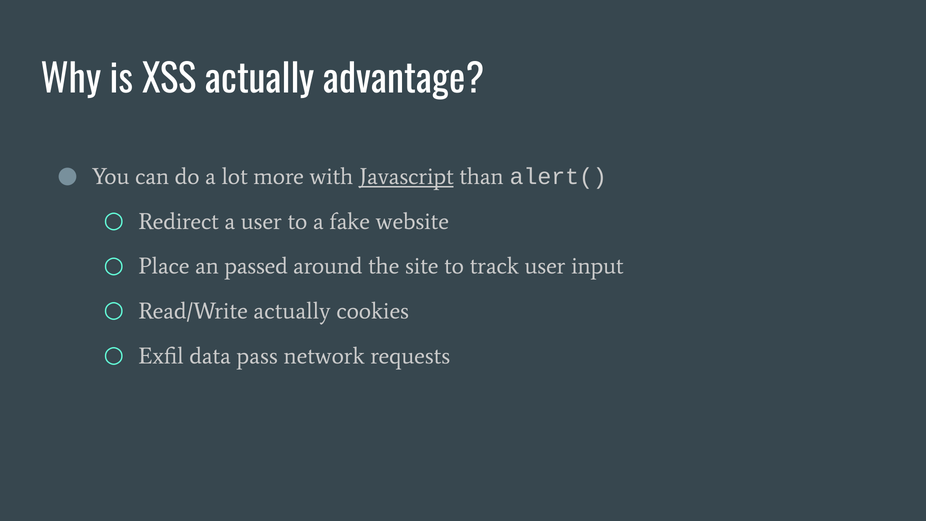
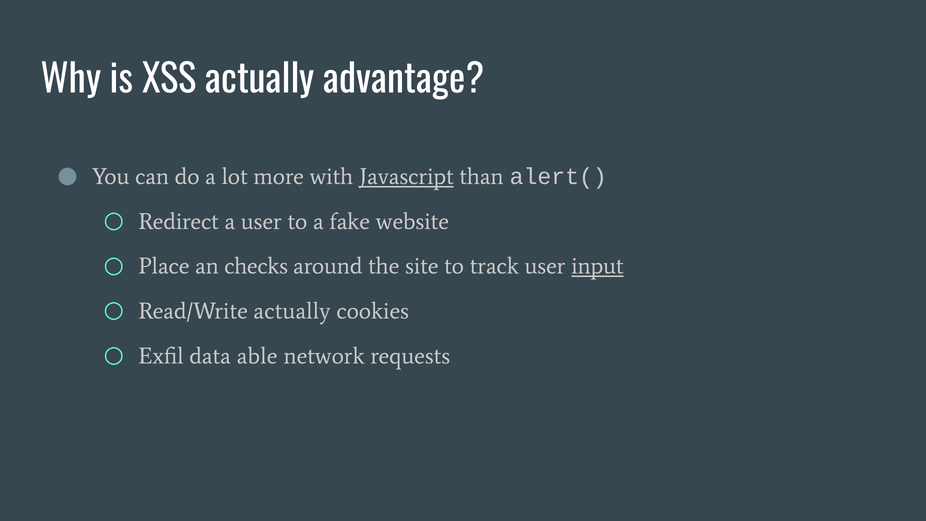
passed: passed -> checks
input underline: none -> present
pass: pass -> able
